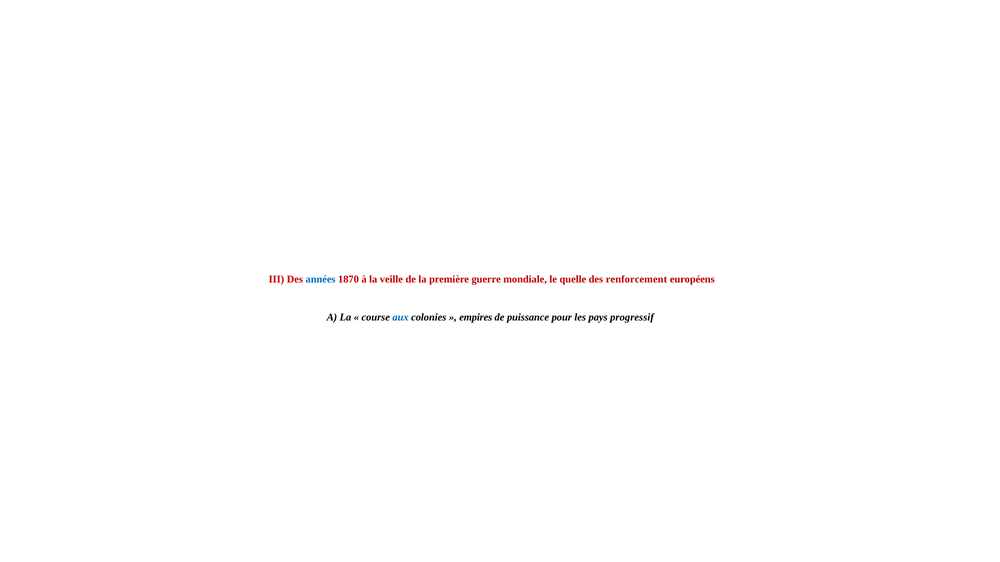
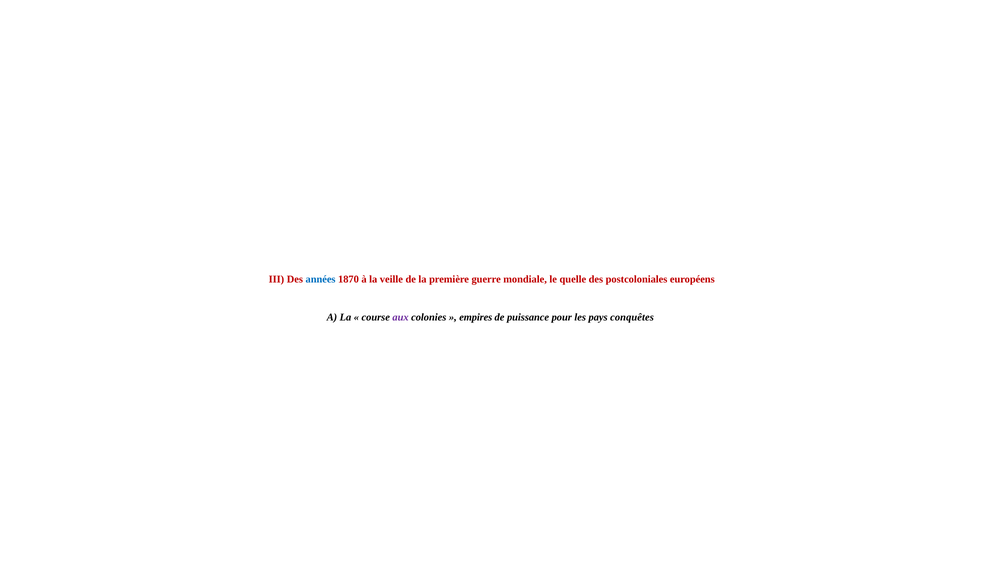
renforcement: renforcement -> postcoloniales
aux colour: blue -> purple
progressif: progressif -> conquêtes
